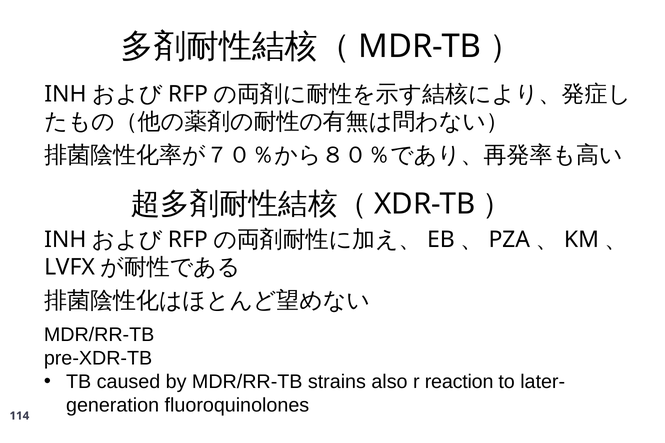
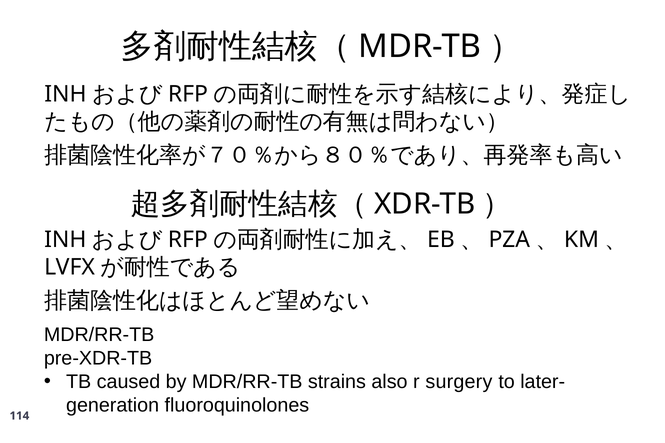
reaction: reaction -> surgery
